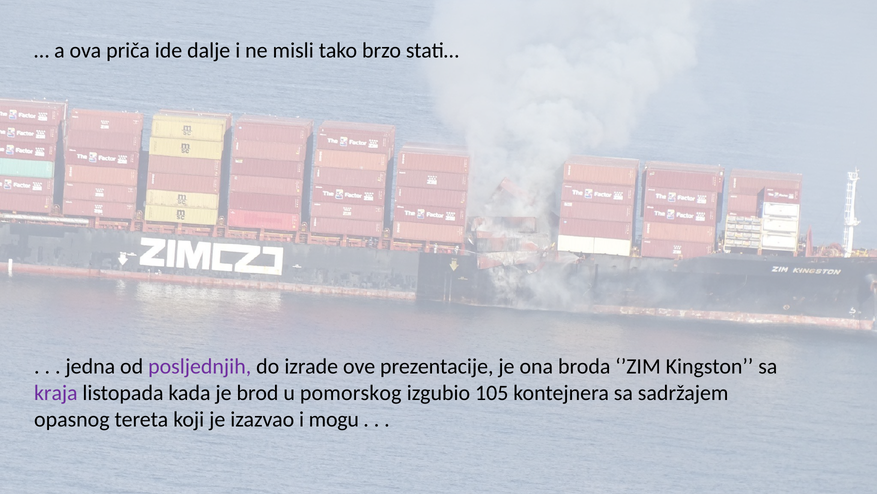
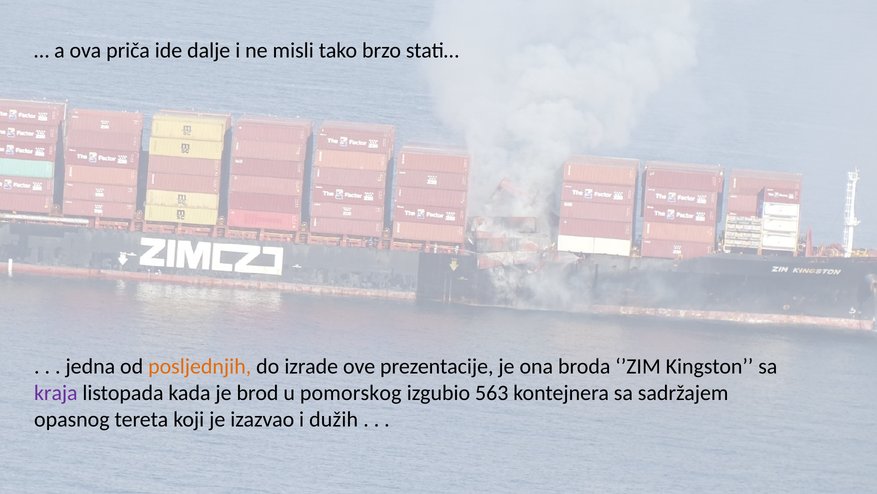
posljednjih colour: purple -> orange
105: 105 -> 563
mogu: mogu -> dužih
